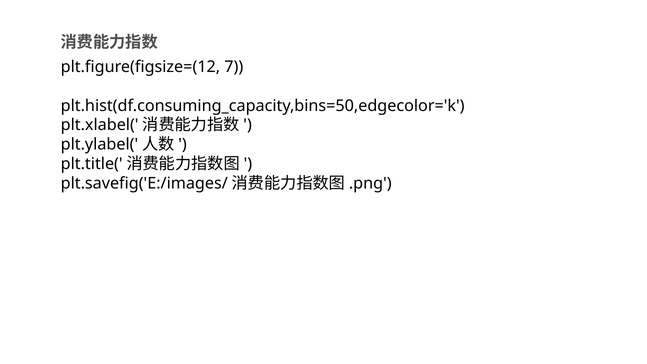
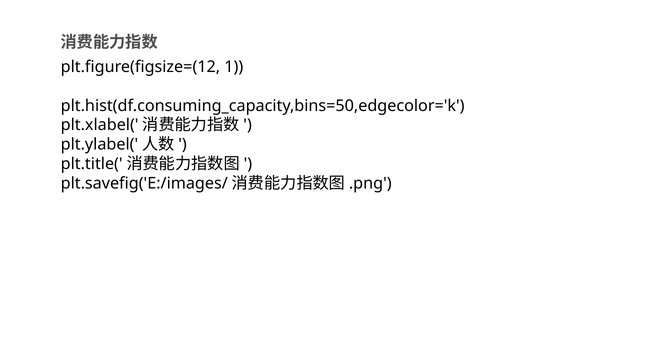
7: 7 -> 1
